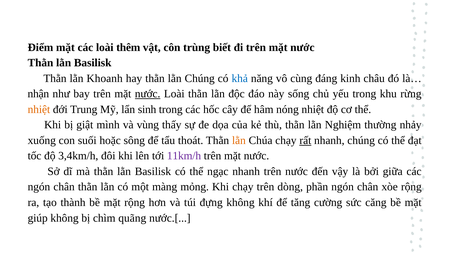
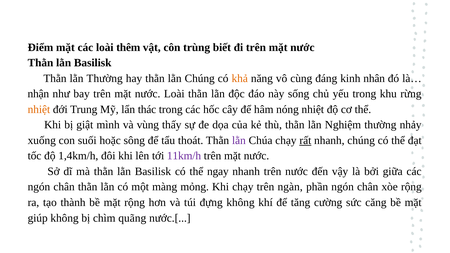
lằn Khoanh: Khoanh -> Thường
khả colour: blue -> orange
châu: châu -> nhân
nước at (148, 94) underline: present -> none
sinh: sinh -> thác
lằn at (239, 140) colour: orange -> purple
3,4km/h: 3,4km/h -> 1,4km/h
ngạc: ngạc -> ngay
dòng: dòng -> ngàn
